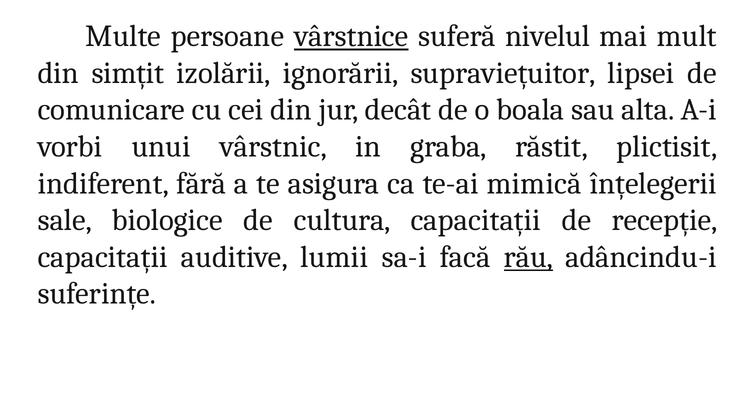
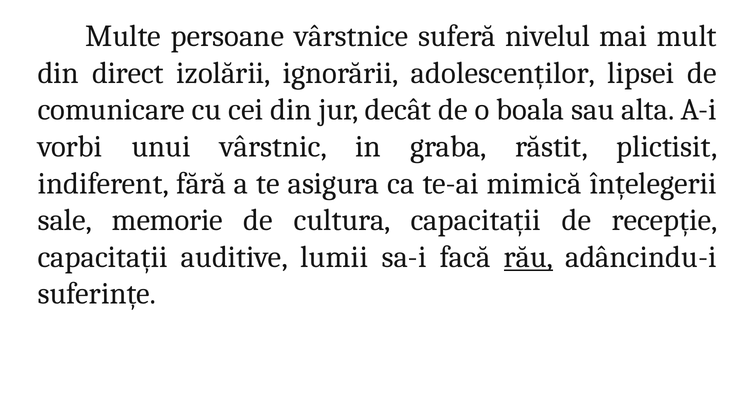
vârstnice underline: present -> none
simțit: simțit -> direct
supraviețuitor: supraviețuitor -> adolescenților
biologice: biologice -> memorie
